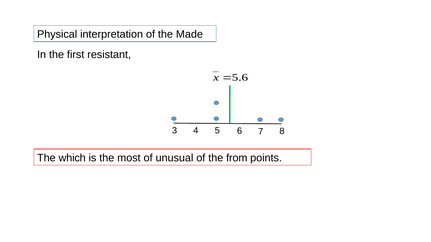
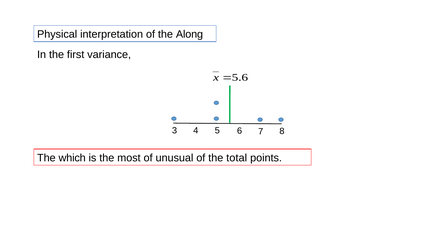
Made: Made -> Along
resistant: resistant -> variance
from: from -> total
